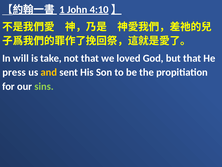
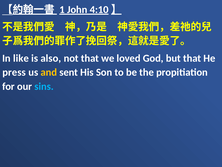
will: will -> like
take: take -> also
sins colour: light green -> light blue
